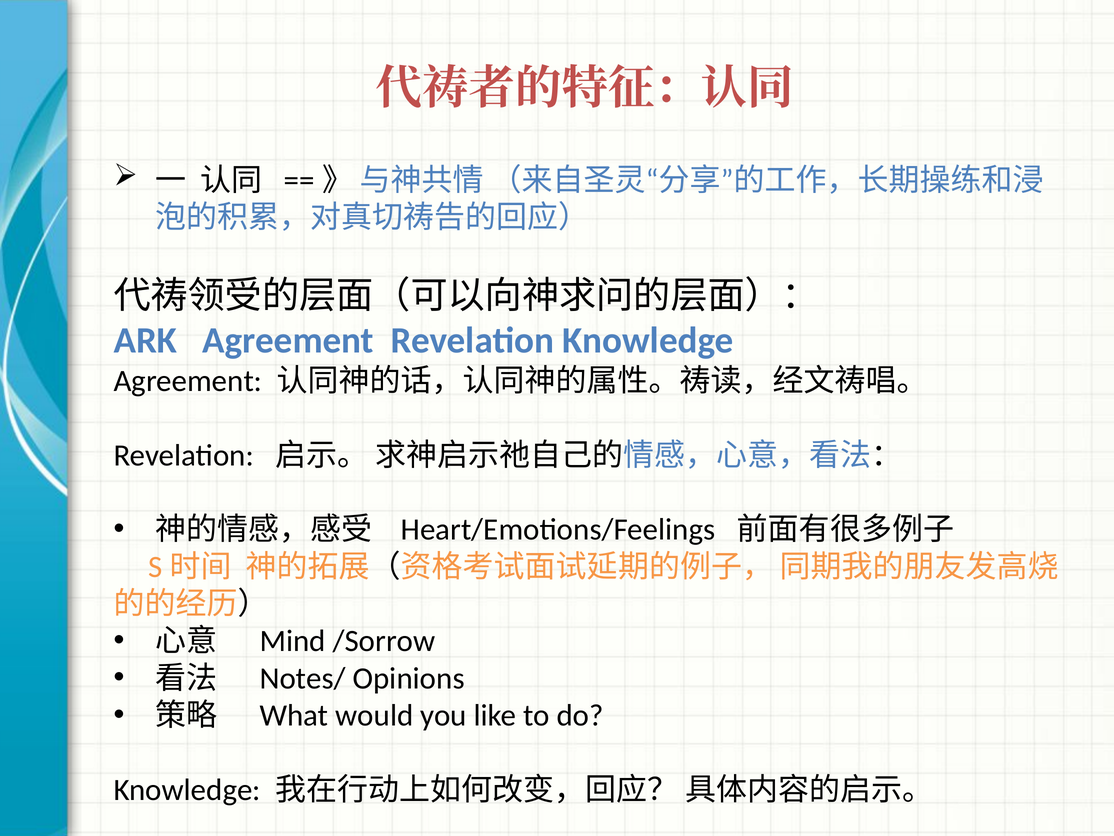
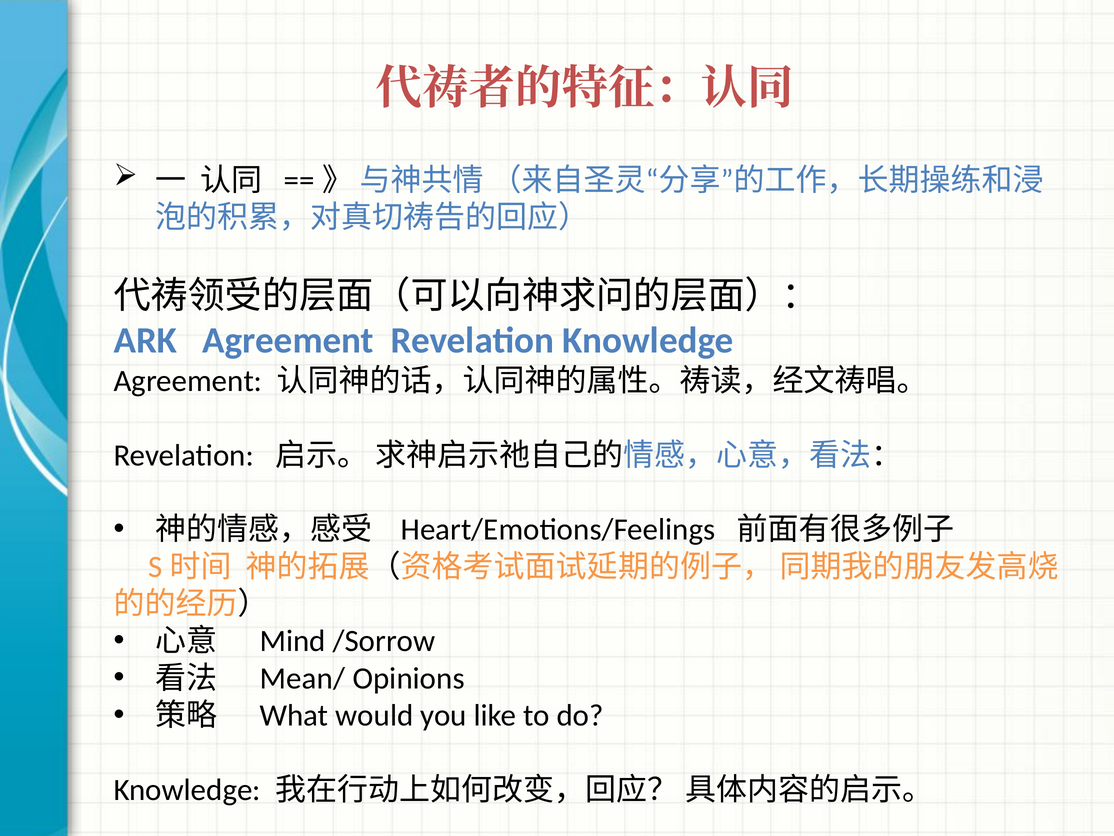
Notes/: Notes/ -> Mean/
